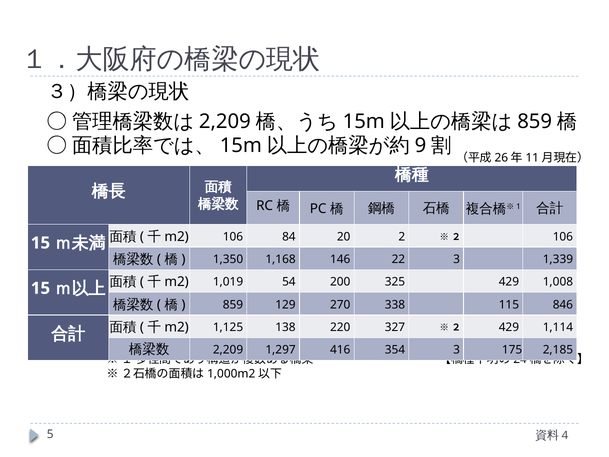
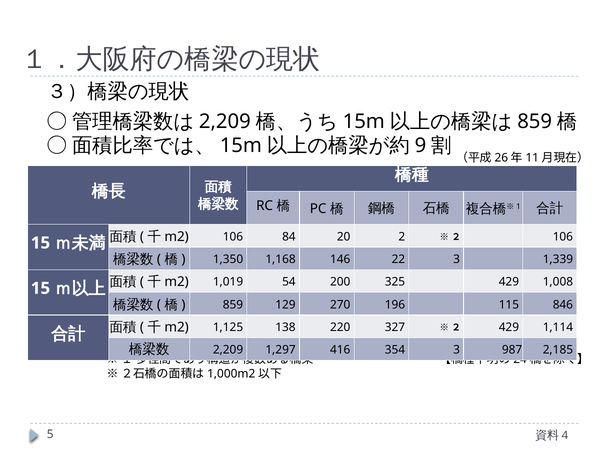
338: 338 -> 196
175: 175 -> 987
